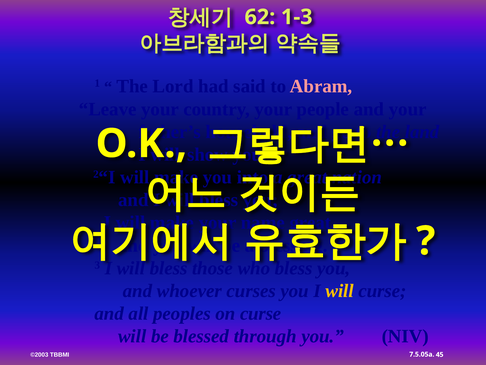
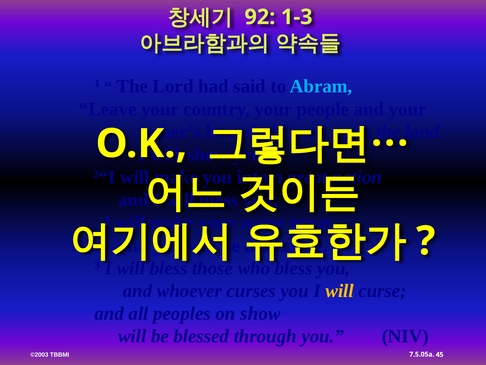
62: 62 -> 92
Abram colour: pink -> light blue
on curse: curse -> show
